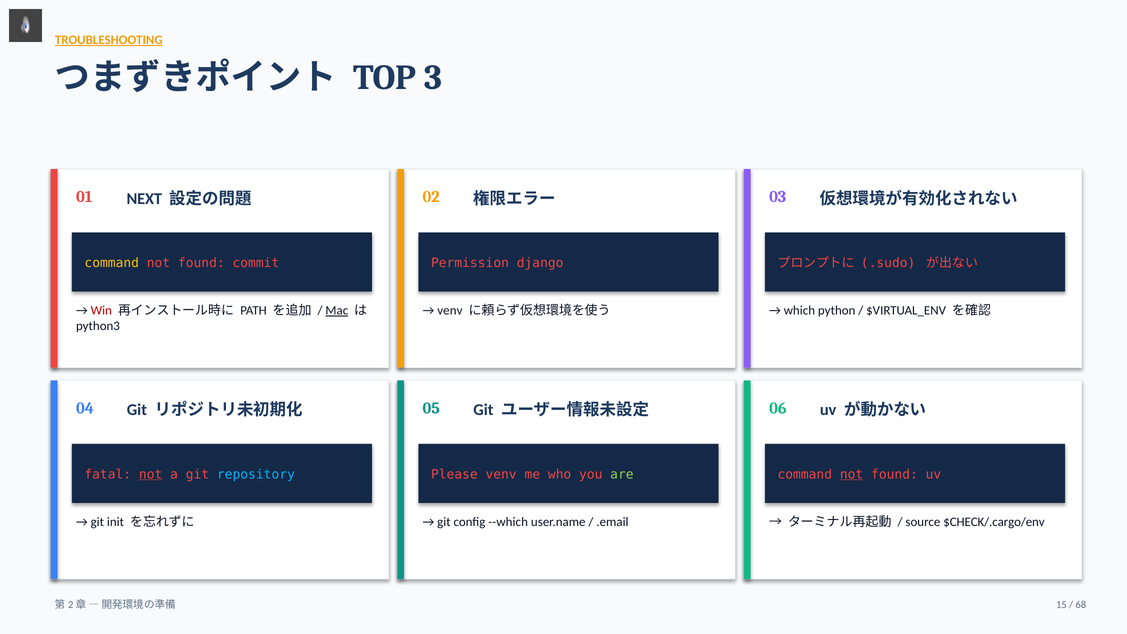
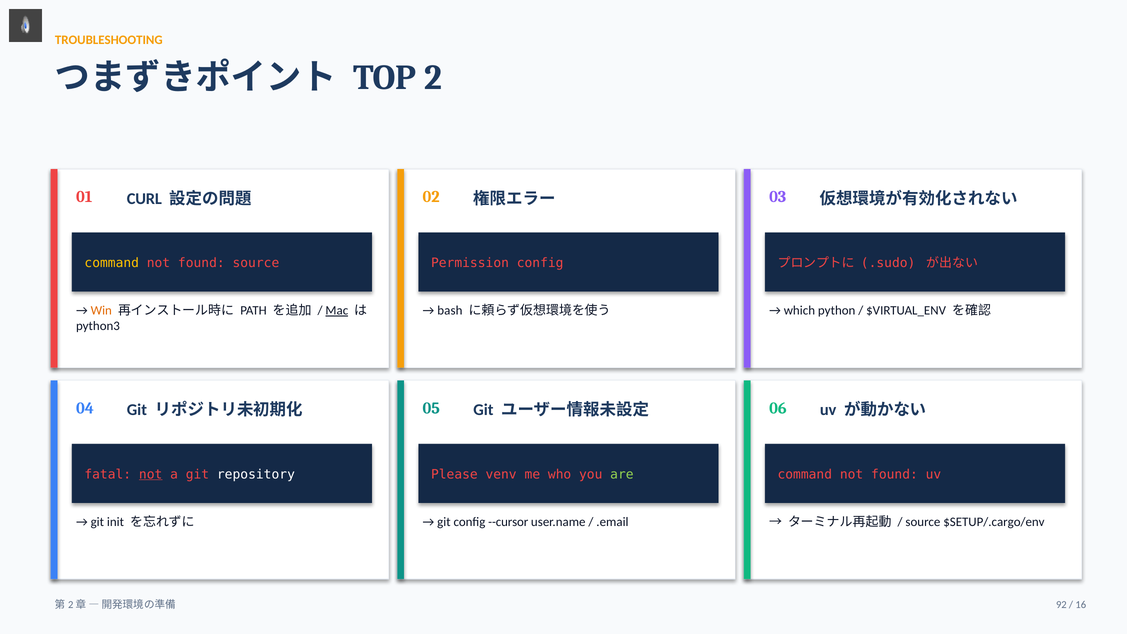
TROUBLESHOOTING underline: present -> none
3: 3 -> 2
NEXT: NEXT -> CURL
found commit: commit -> source
Permission django: django -> config
Win colour: red -> orange
venv at (450, 310): venv -> bash
repository colour: light blue -> white
not at (852, 474) underline: present -> none
--which: --which -> --cursor
$CHECK/.cargo/env: $CHECK/.cargo/env -> $SETUP/.cargo/env
15: 15 -> 92
68: 68 -> 16
